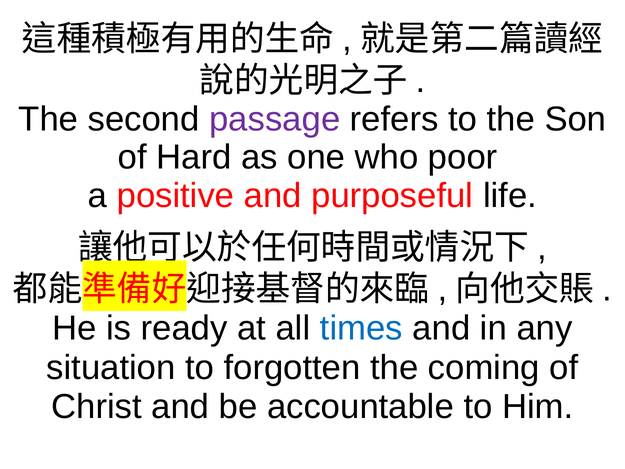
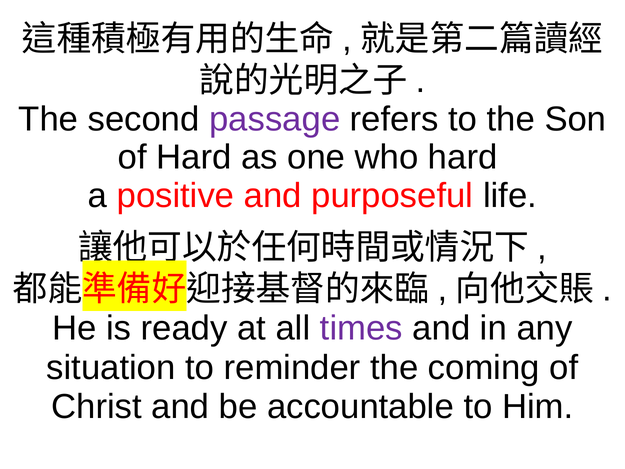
who poor: poor -> hard
times colour: blue -> purple
forgotten: forgotten -> reminder
